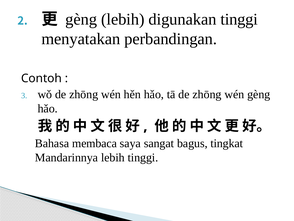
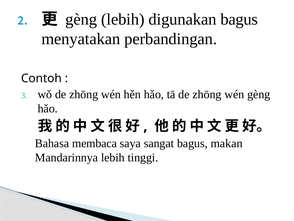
digunakan tinggi: tinggi -> bagus
tingkat: tingkat -> makan
